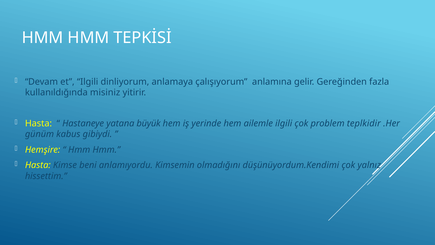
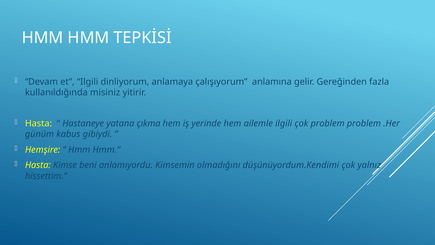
büyük: büyük -> çıkma
problem teplkidir: teplkidir -> problem
